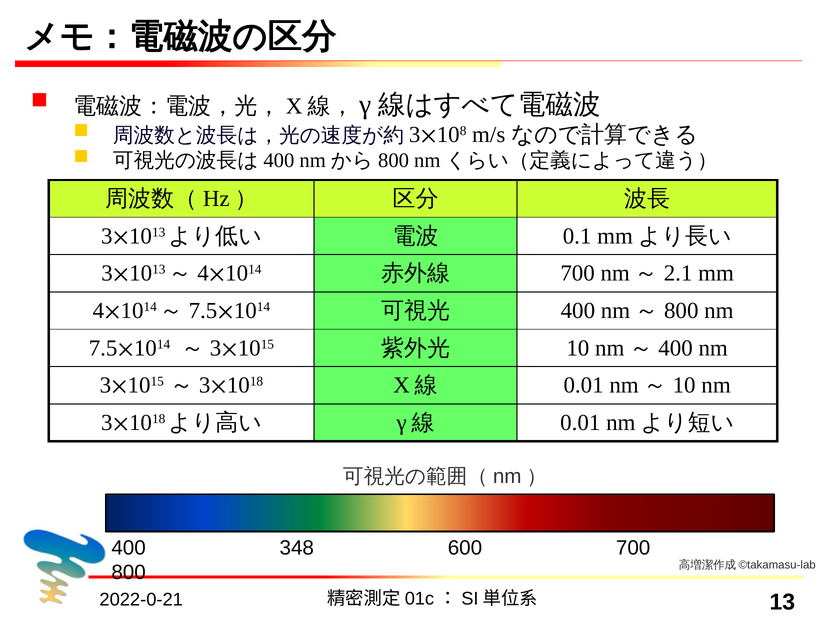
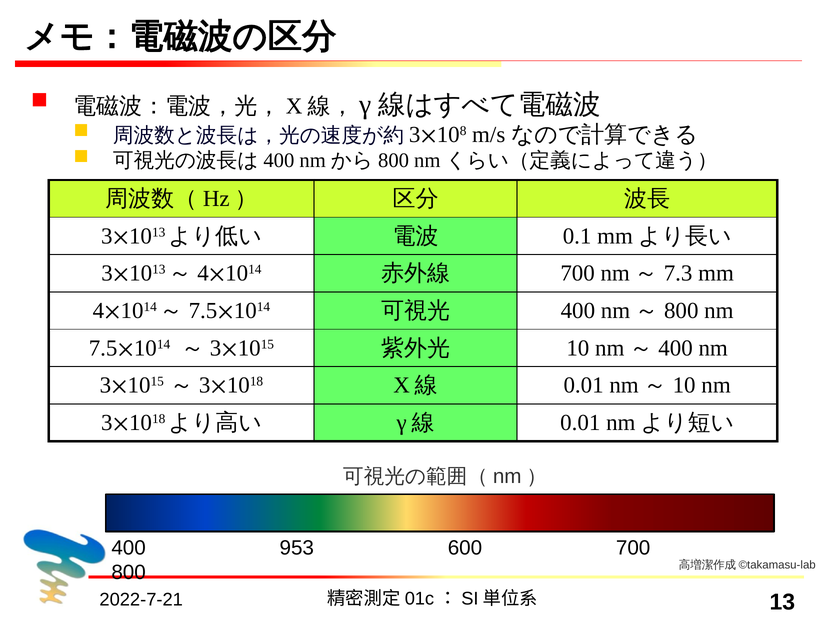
2.1: 2.1 -> 7.3
348: 348 -> 953
2022-0-21: 2022-0-21 -> 2022-7-21
